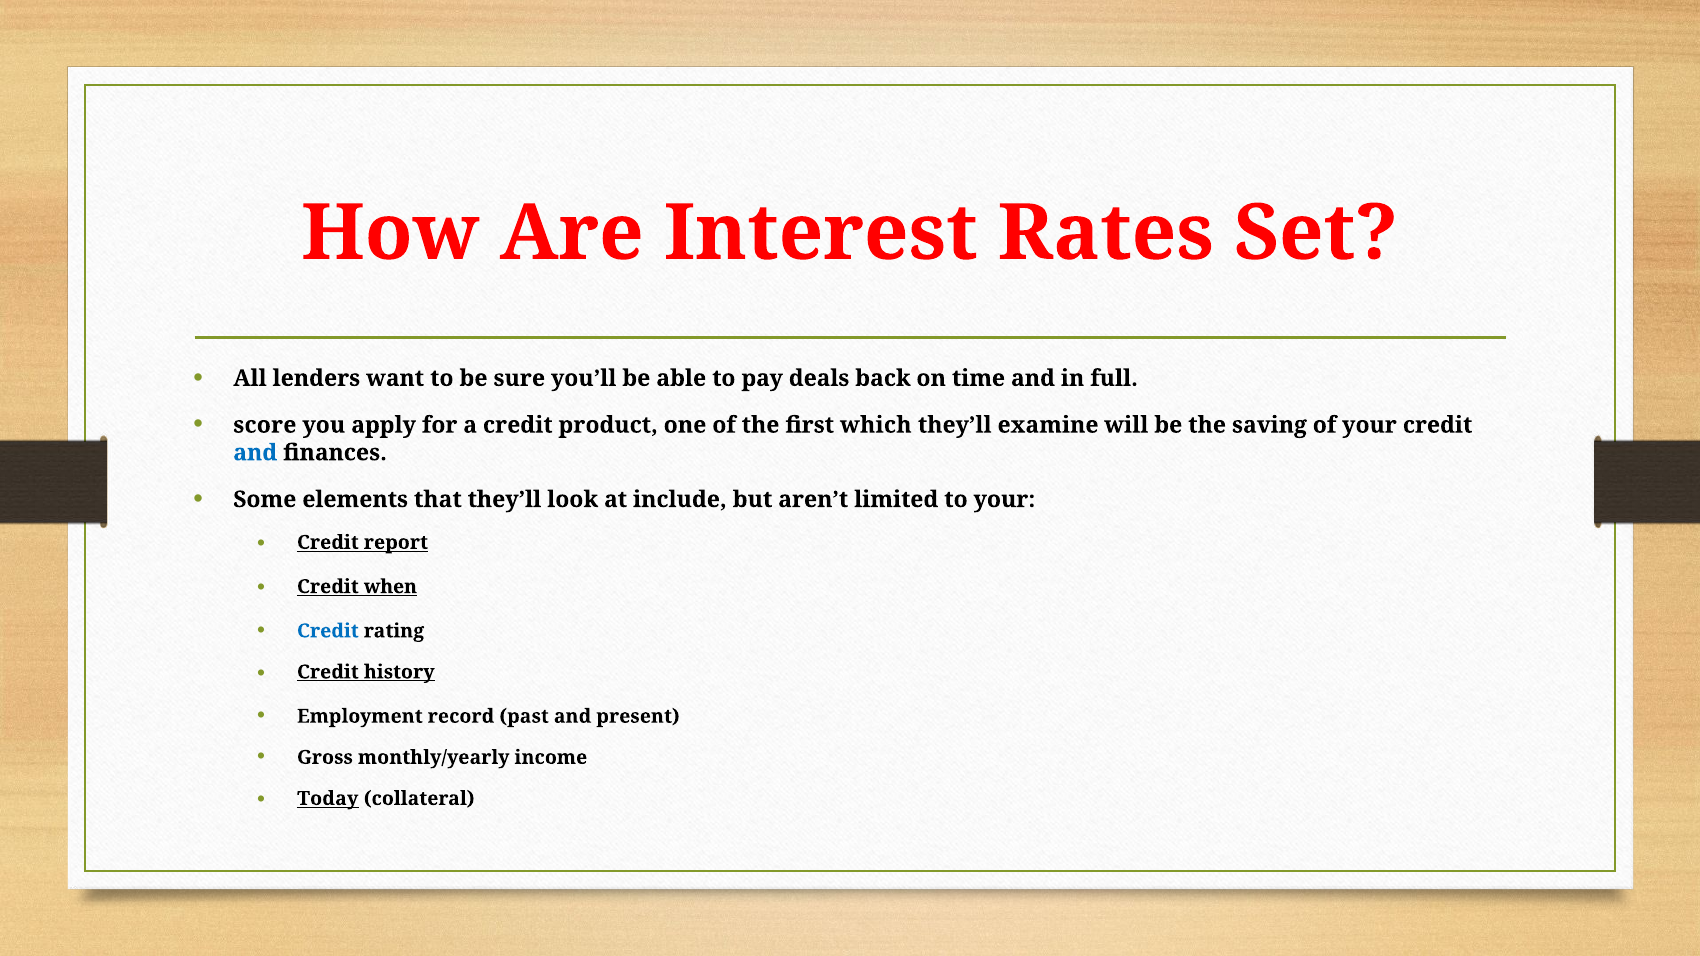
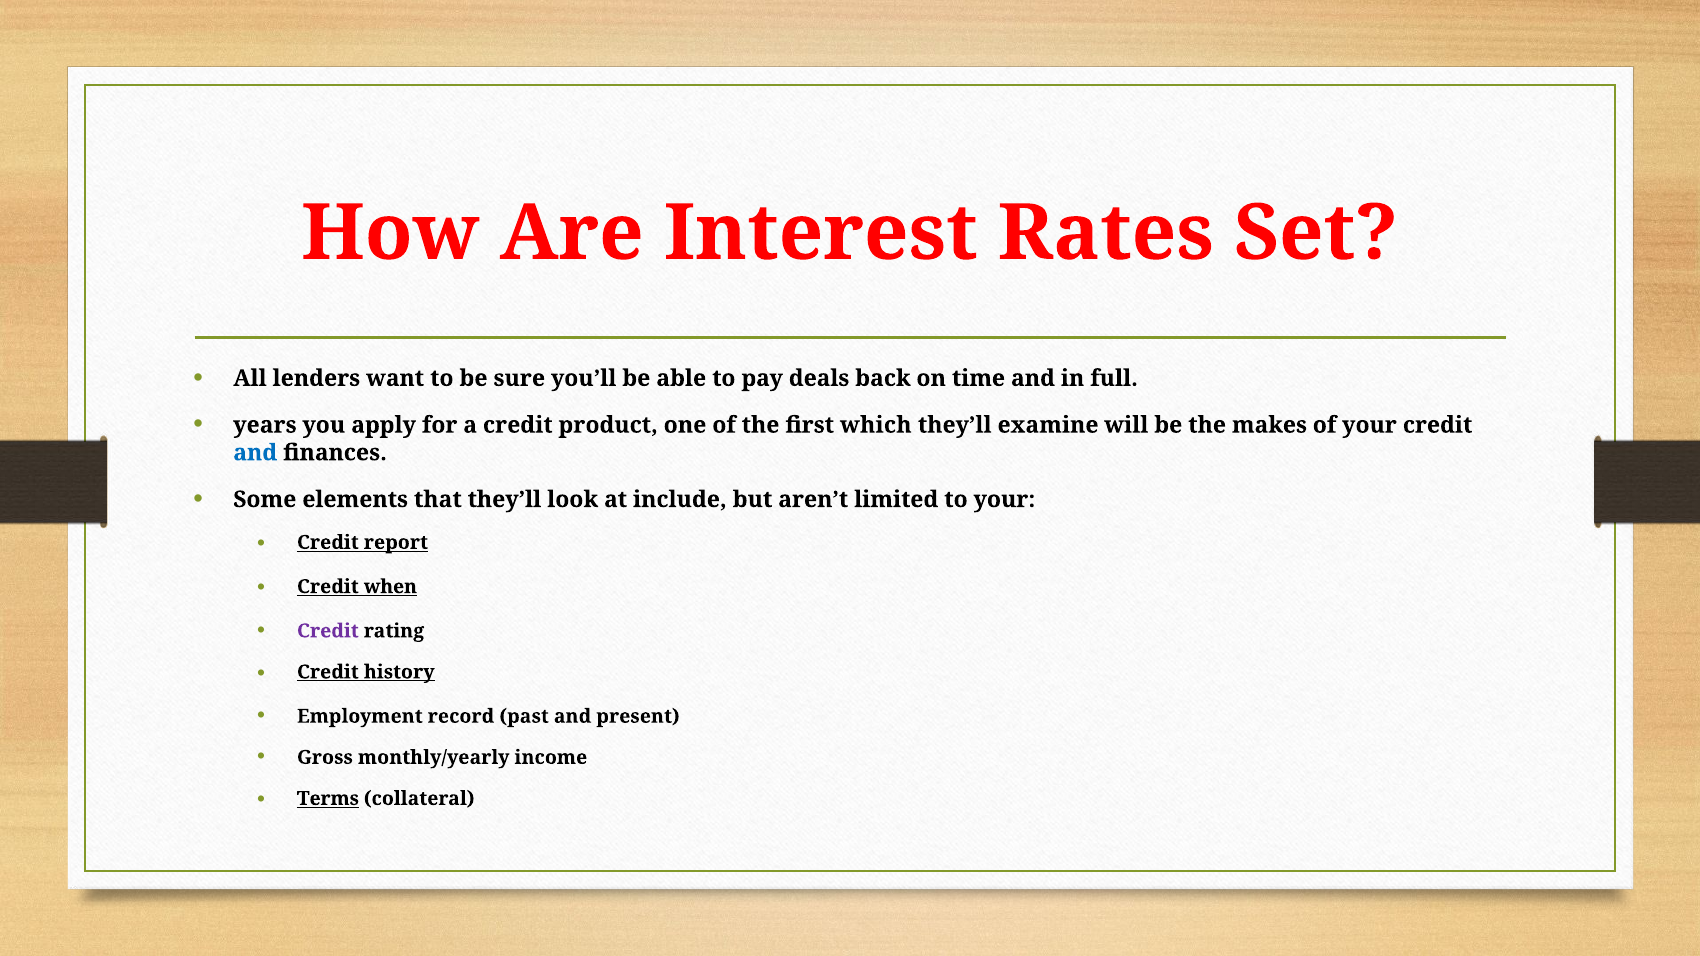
score: score -> years
saving: saving -> makes
Credit at (328, 631) colour: blue -> purple
Today: Today -> Terms
